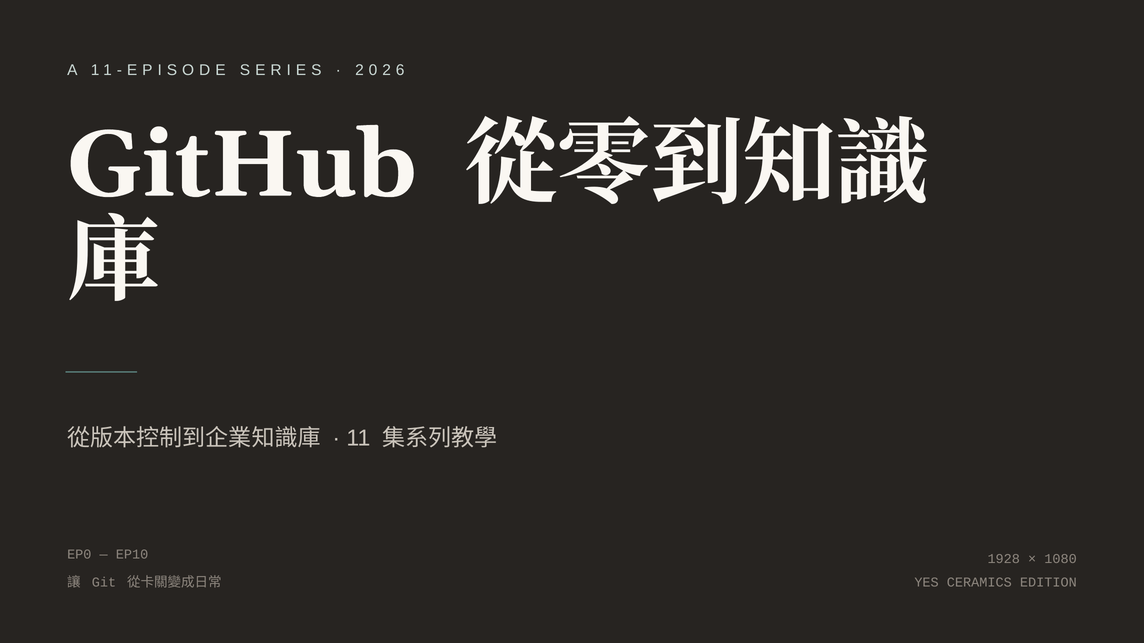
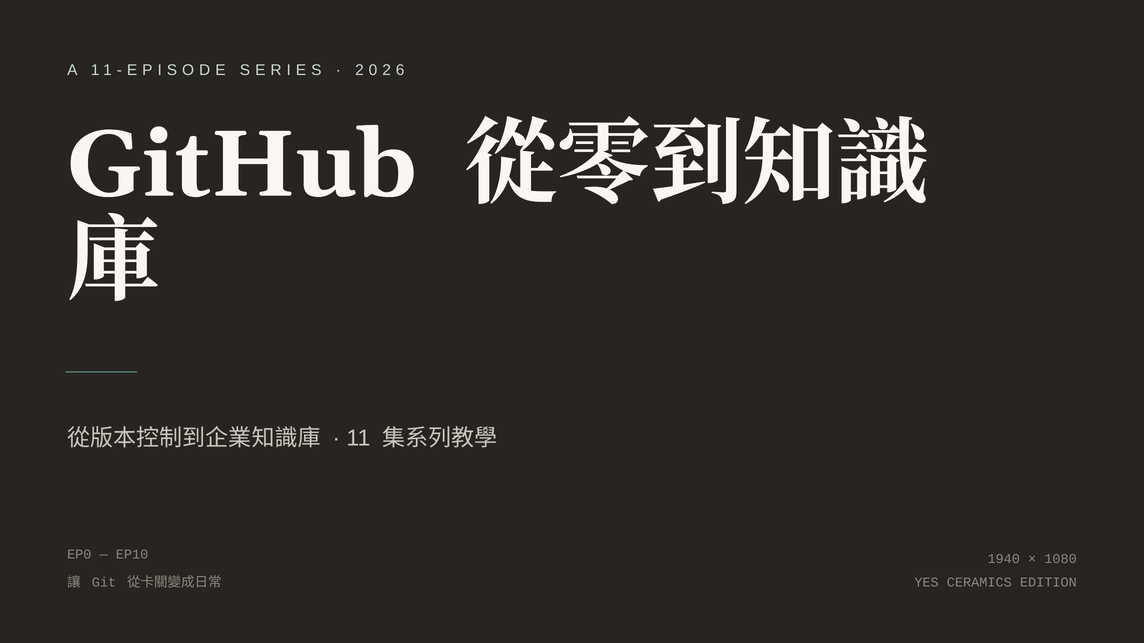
1928: 1928 -> 1940
